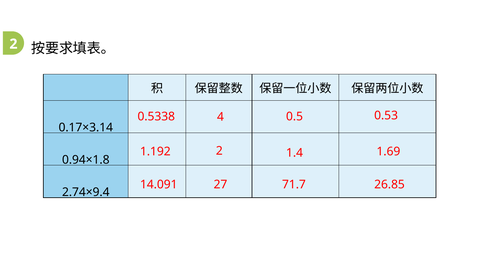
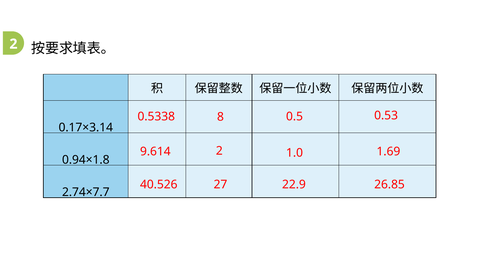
4: 4 -> 8
1.192: 1.192 -> 9.614
1.4: 1.4 -> 1.0
14.091: 14.091 -> 40.526
71.7: 71.7 -> 22.9
2.74×9.4: 2.74×9.4 -> 2.74×7.7
